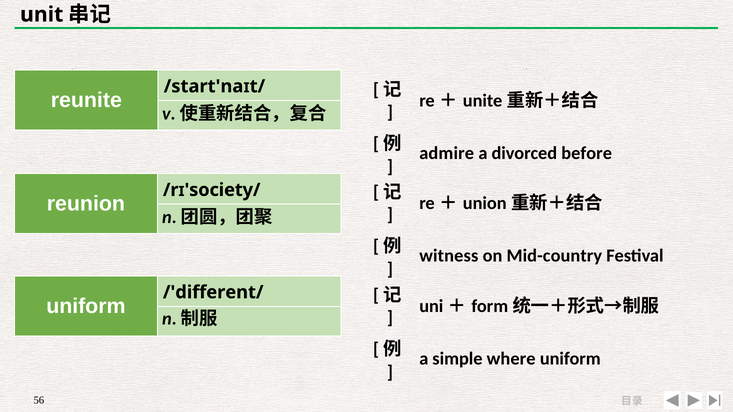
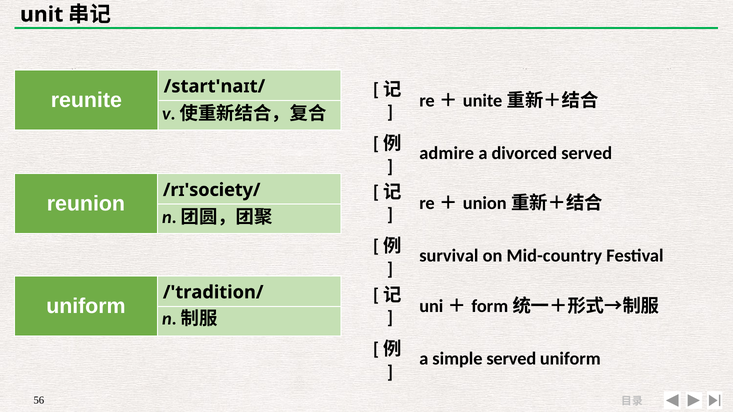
divorced before: before -> served
witness: witness -> survival
/'different/: /'different/ -> /'tradition/
simple where: where -> served
